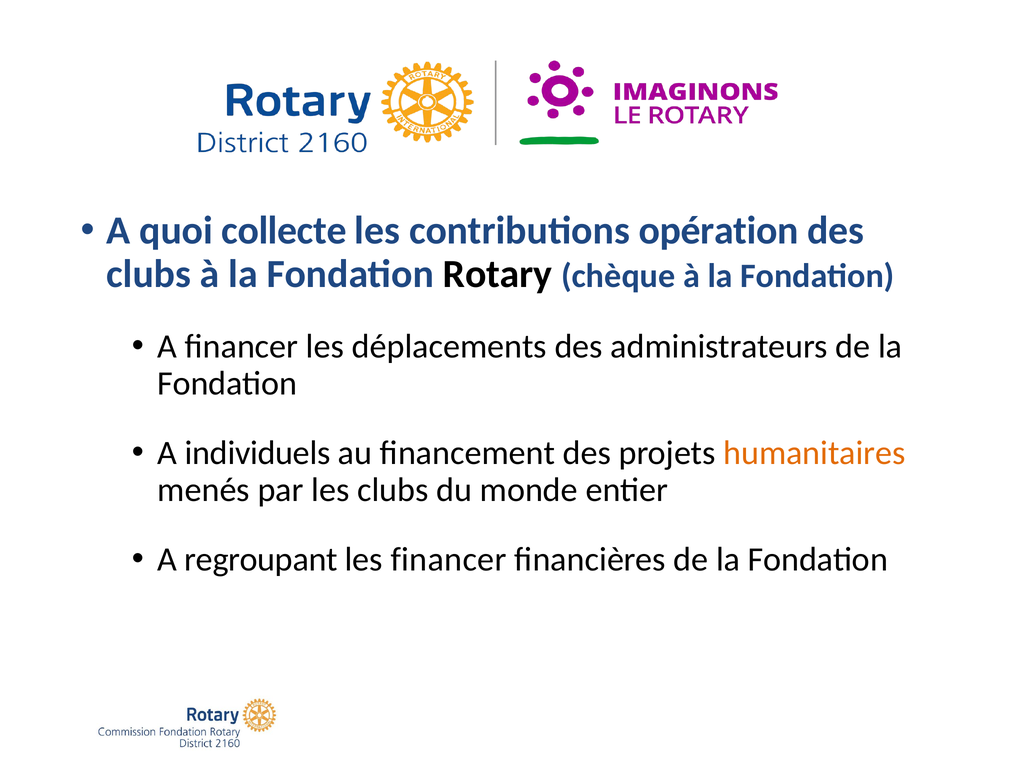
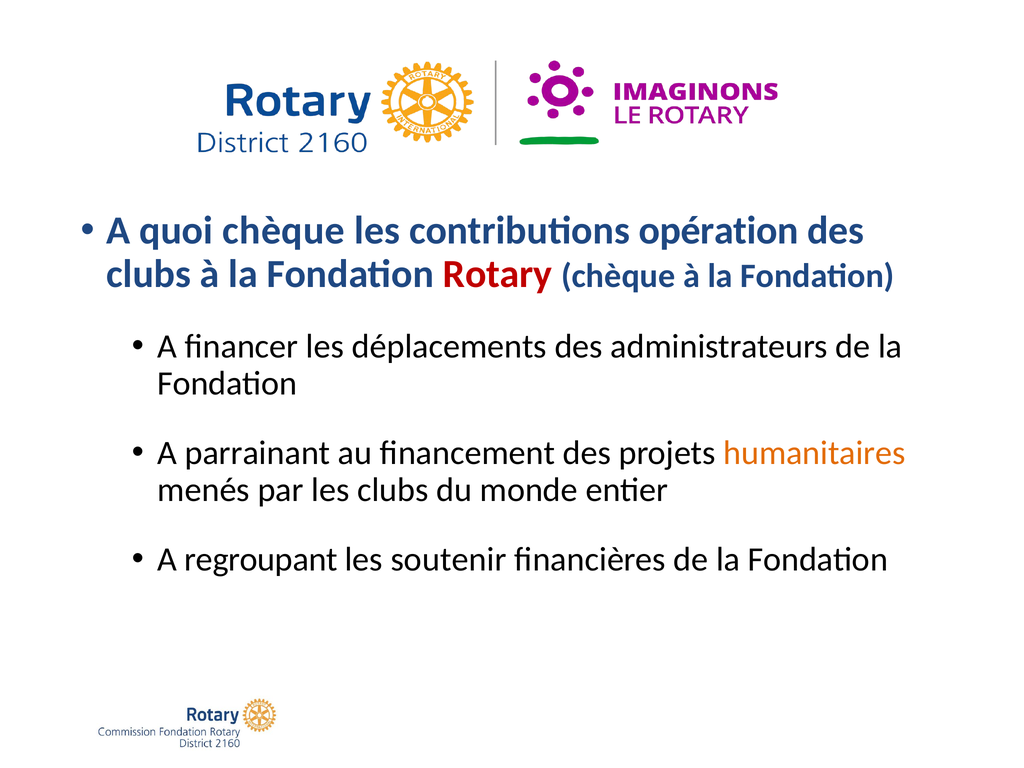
quoi collecte: collecte -> chèque
Rotary colour: black -> red
individuels: individuels -> parrainant
les financer: financer -> soutenir
